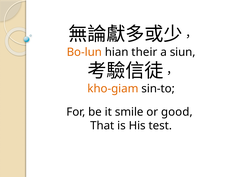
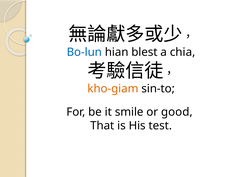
Bo-lun colour: orange -> blue
their: their -> blest
siun: siun -> chia
